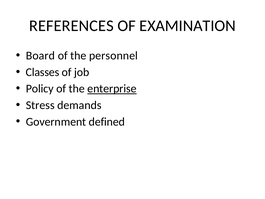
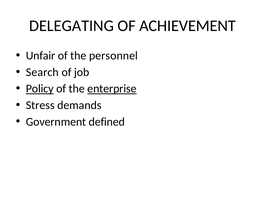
REFERENCES: REFERENCES -> DELEGATING
EXAMINATION: EXAMINATION -> ACHIEVEMENT
Board: Board -> Unfair
Classes: Classes -> Search
Policy underline: none -> present
